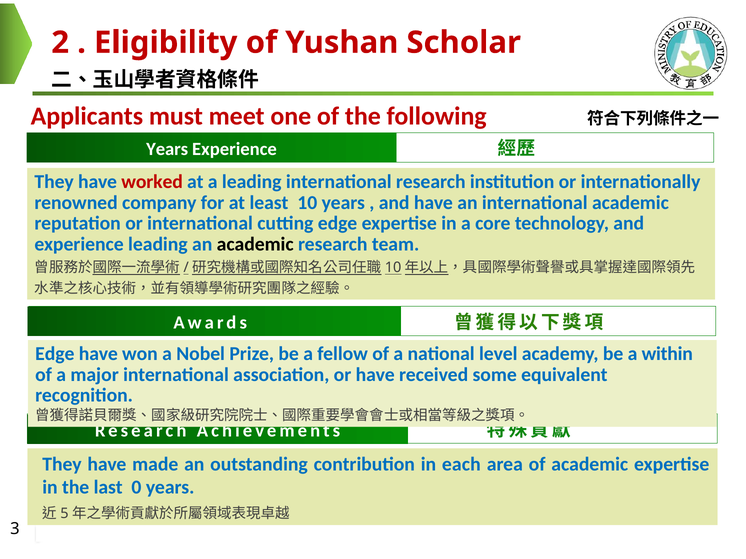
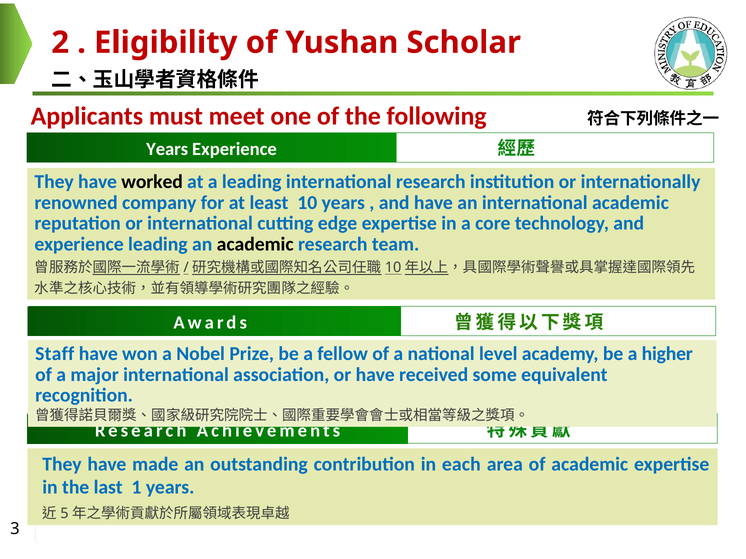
worked colour: red -> black
Edge at (55, 354): Edge -> Staff
within: within -> higher
0: 0 -> 1
